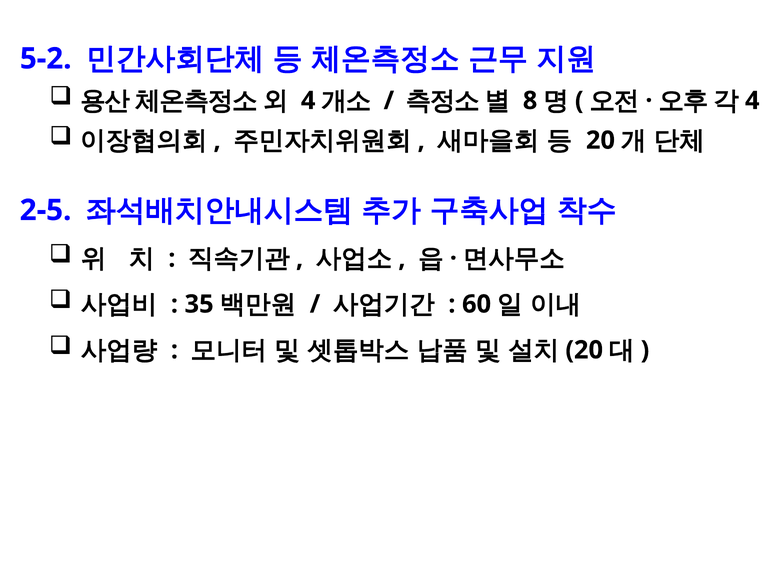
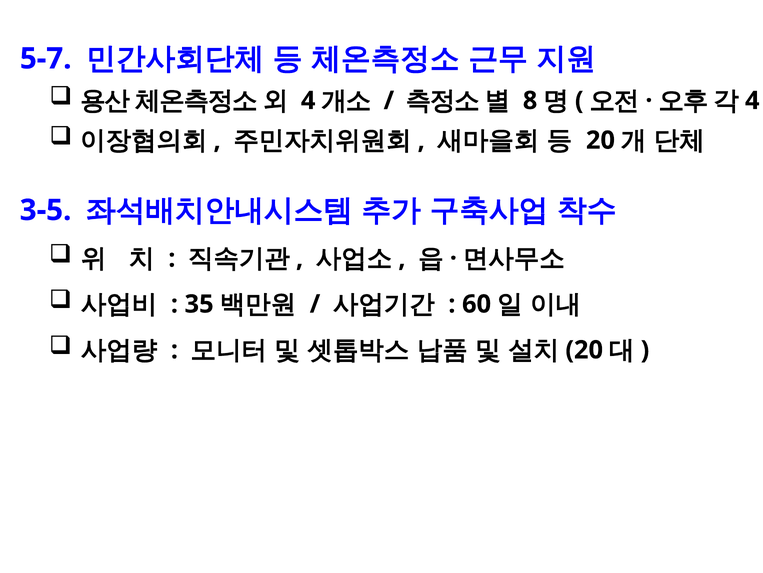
5-2: 5-2 -> 5-7
2-5: 2-5 -> 3-5
